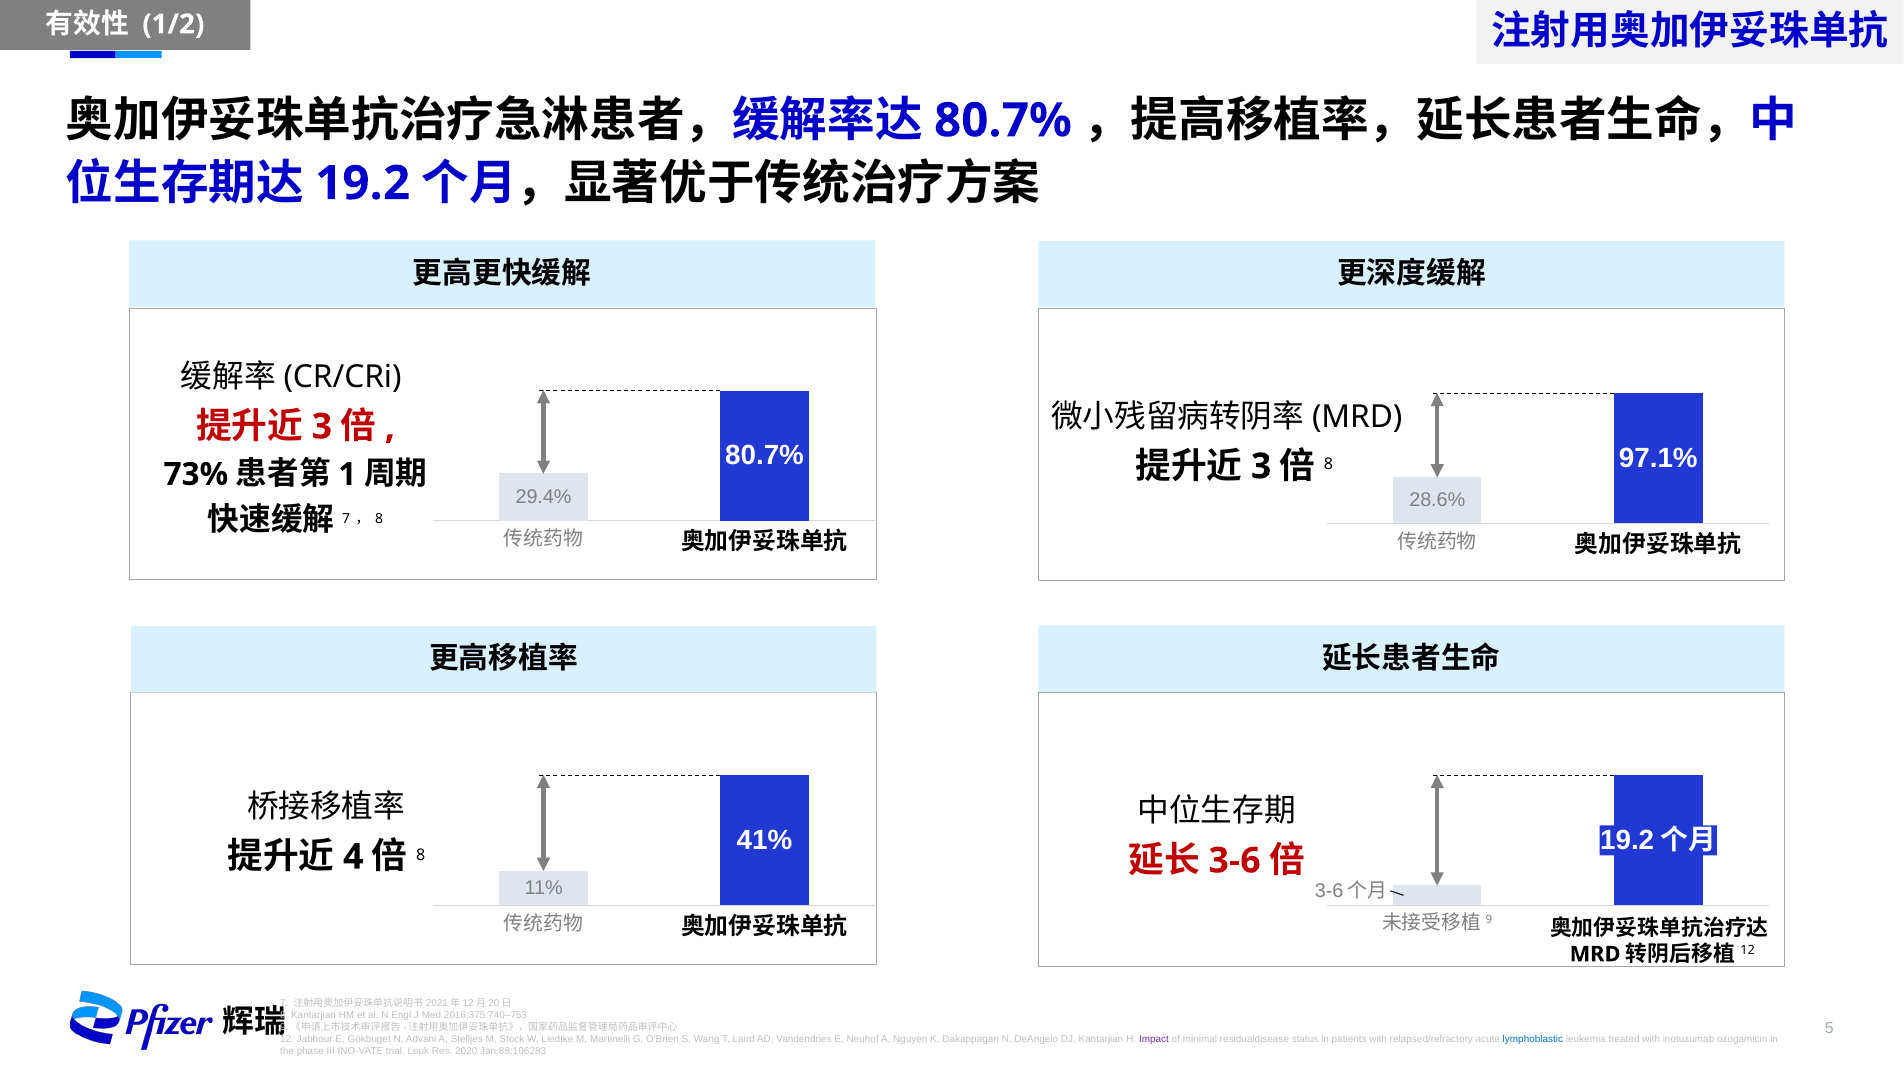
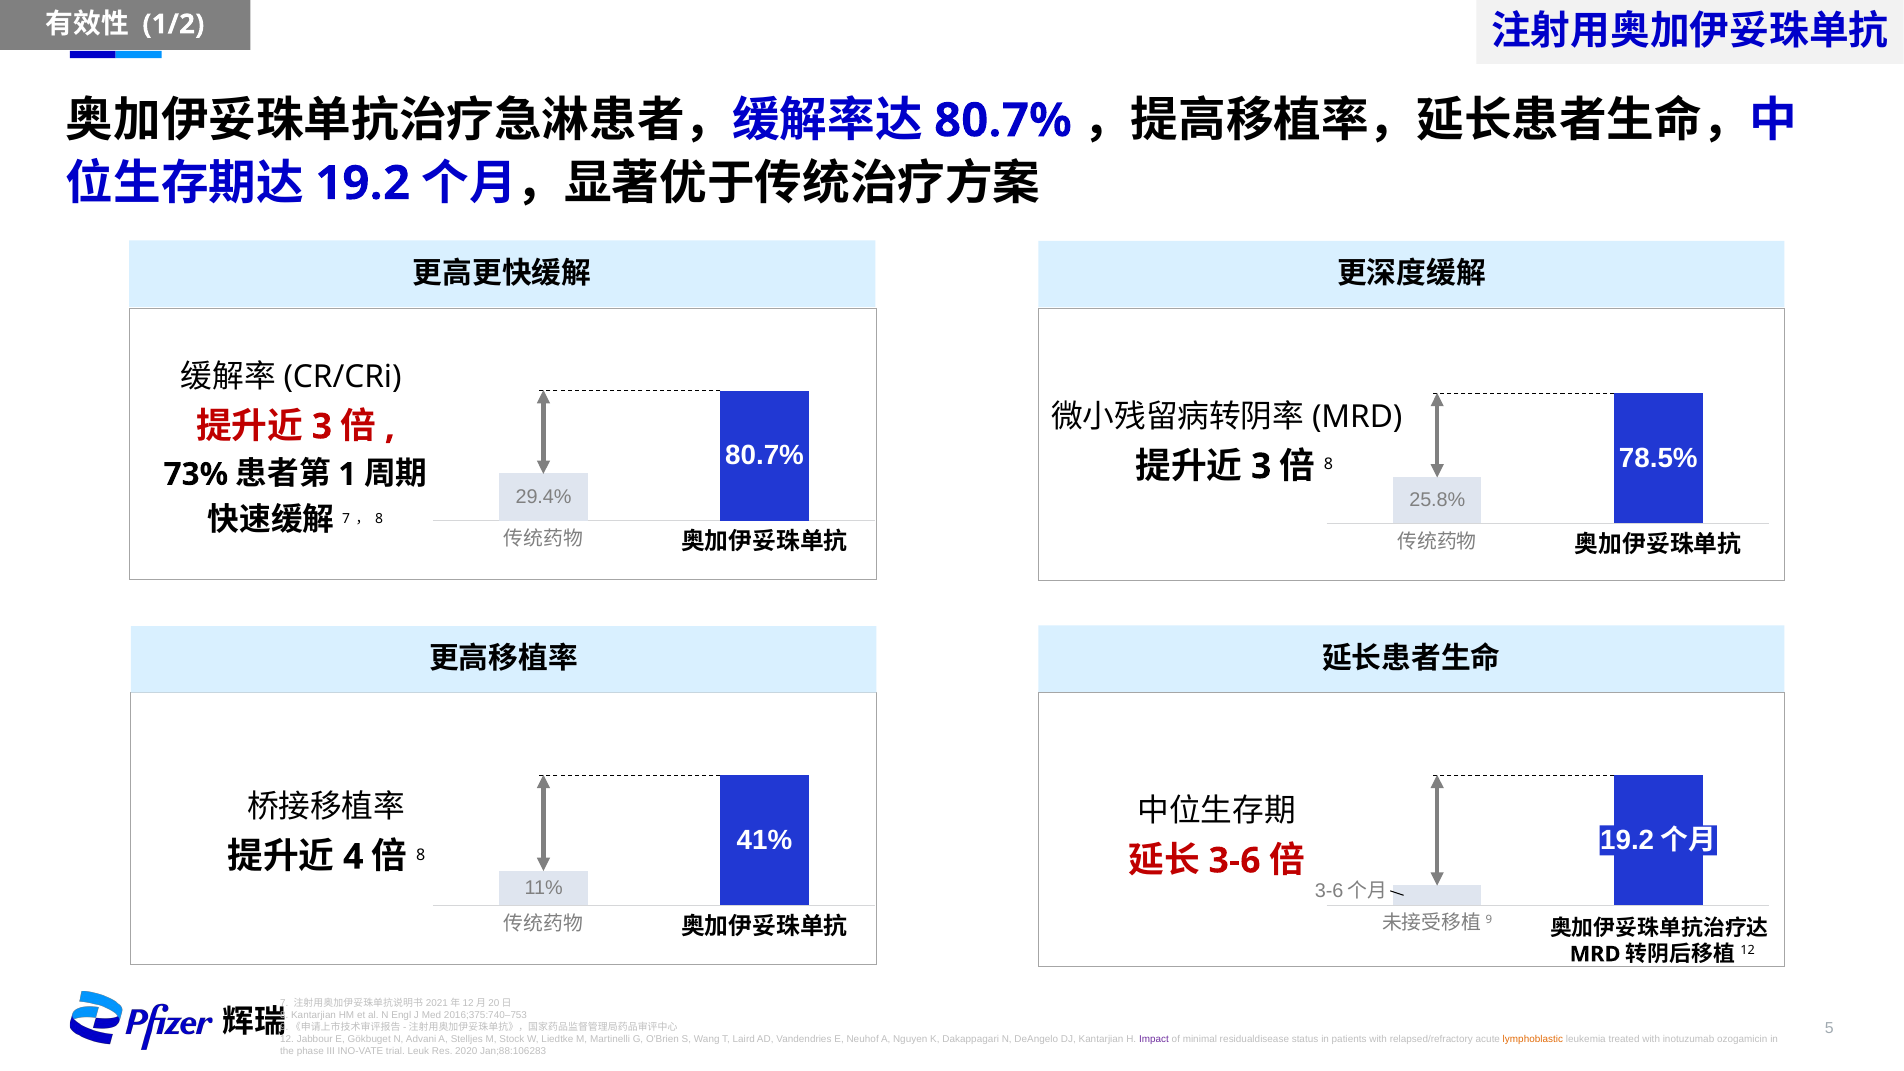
97.1%: 97.1% -> 78.5%
28.6%: 28.6% -> 25.8%
lymphoblastic colour: blue -> orange
